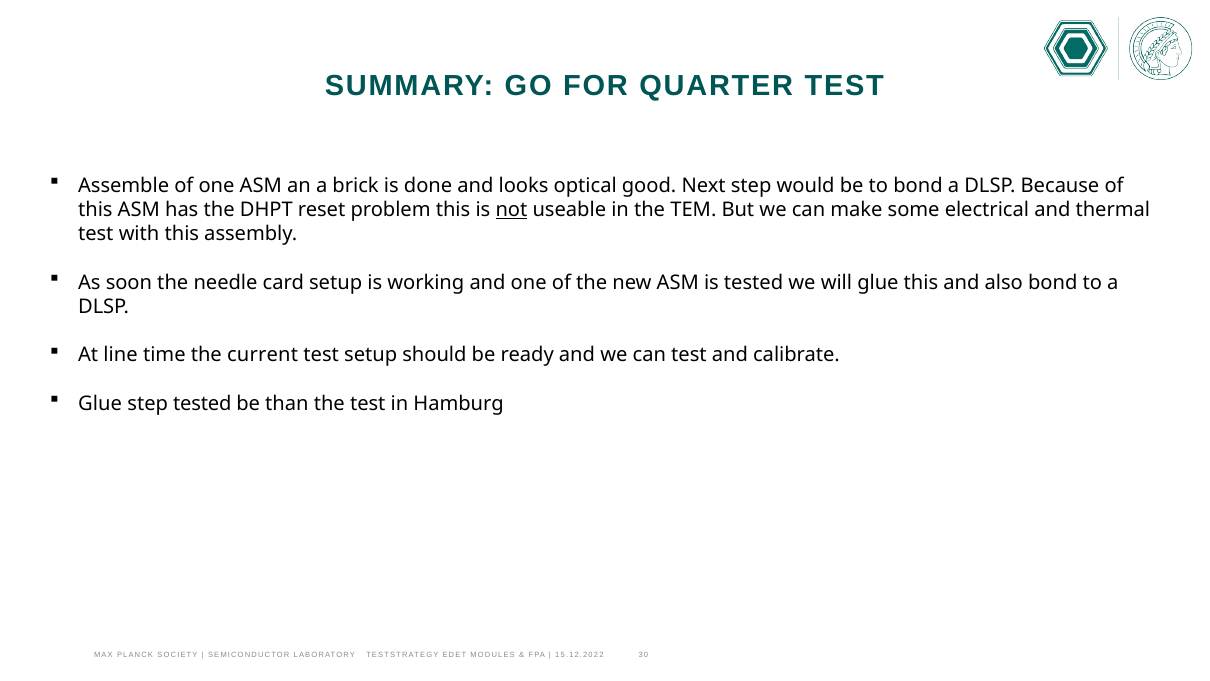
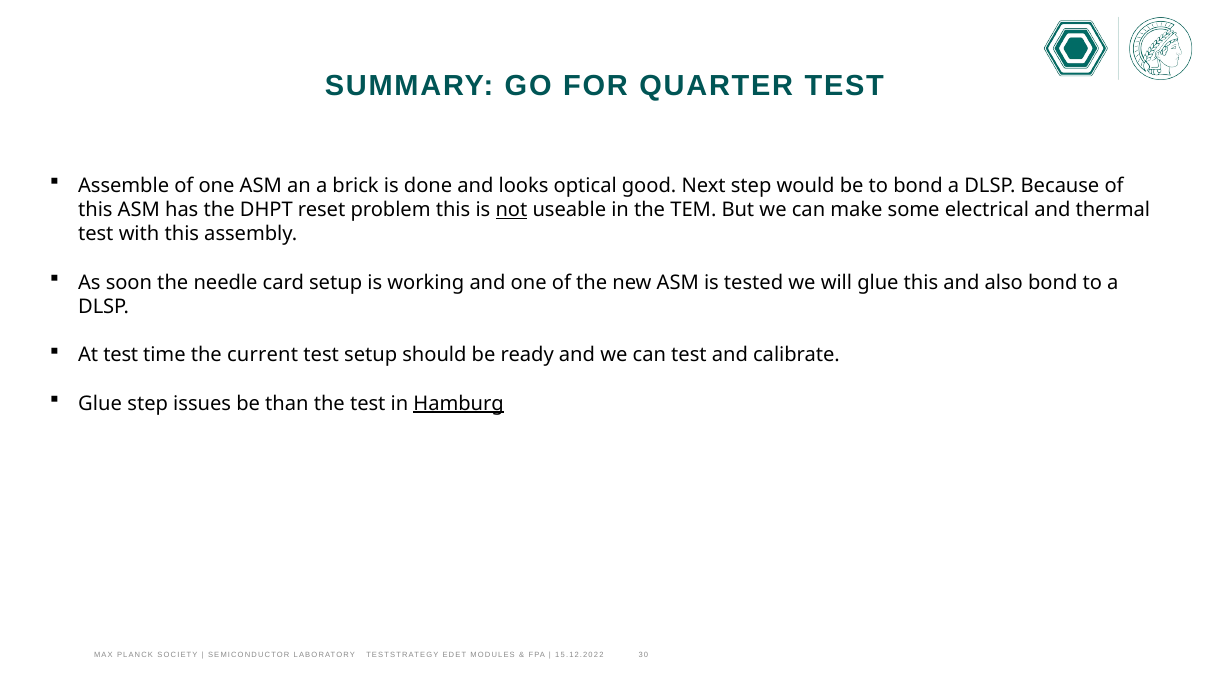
At line: line -> test
step tested: tested -> issues
Hamburg underline: none -> present
